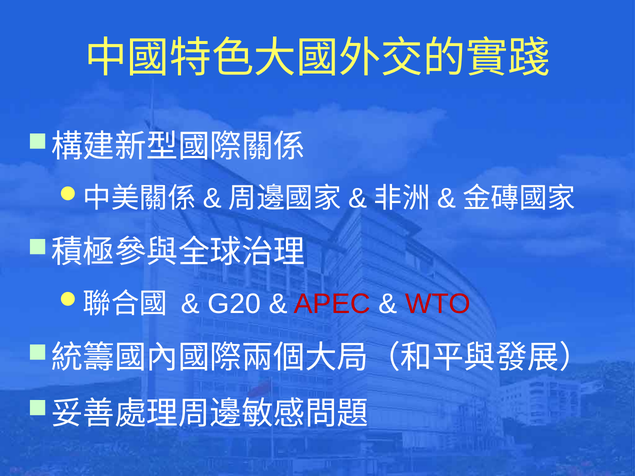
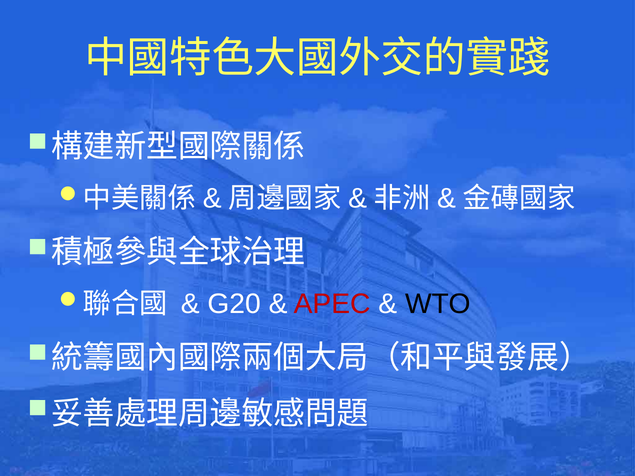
WTO colour: red -> black
